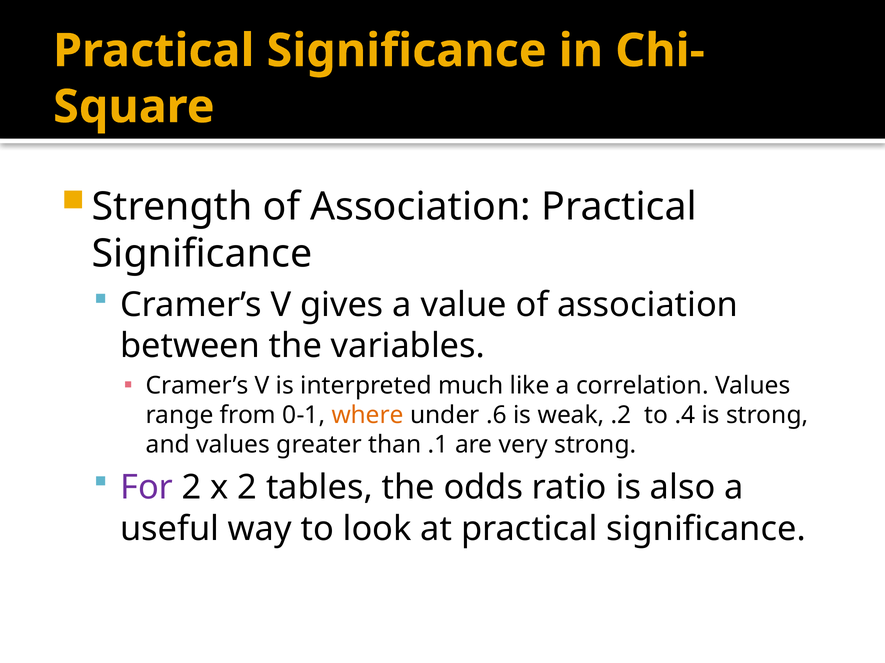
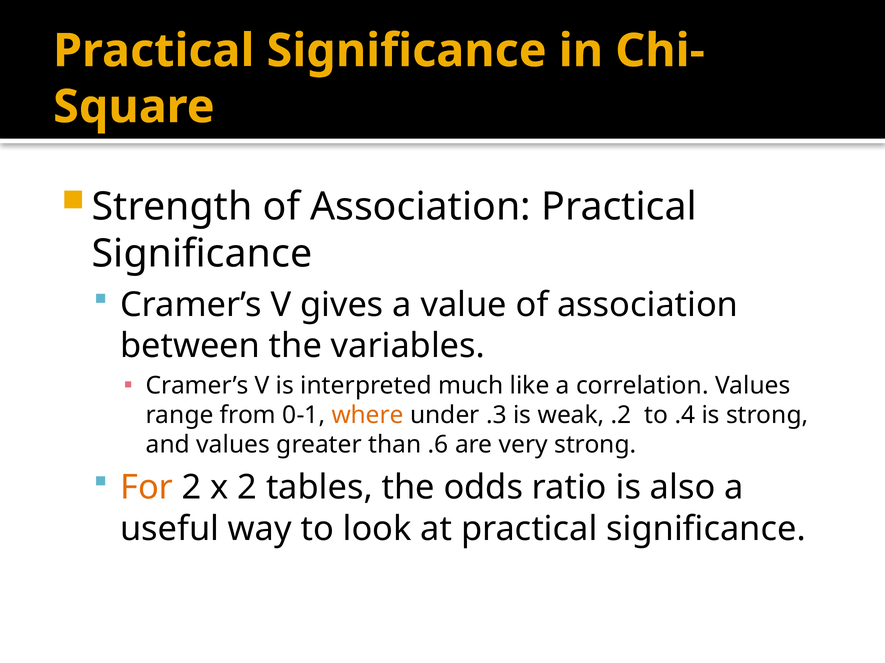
.6: .6 -> .3
.1: .1 -> .6
For colour: purple -> orange
